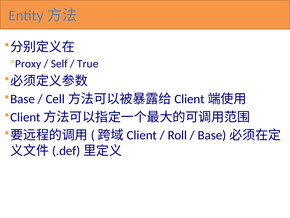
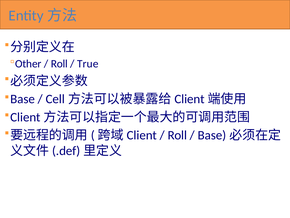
Proxy: Proxy -> Other
Self at (59, 64): Self -> Roll
